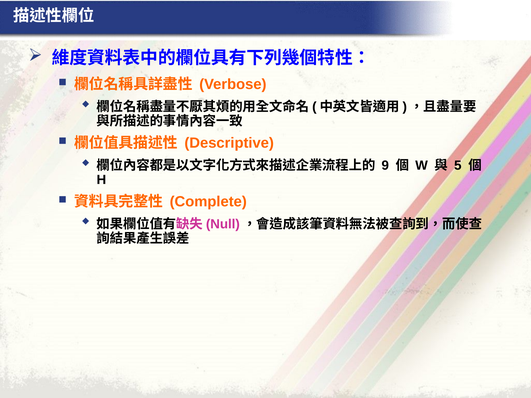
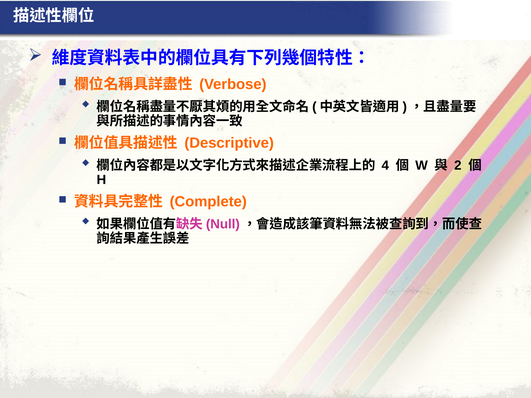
9: 9 -> 4
5: 5 -> 2
